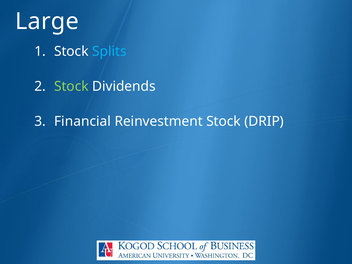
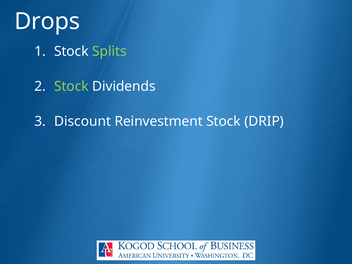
Large: Large -> Drops
Splits colour: light blue -> light green
Financial: Financial -> Discount
